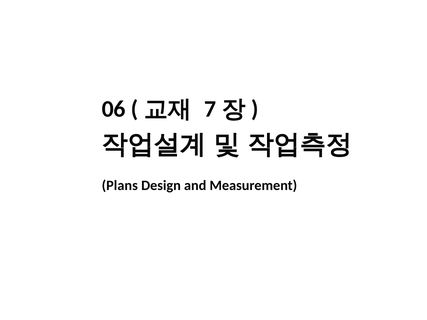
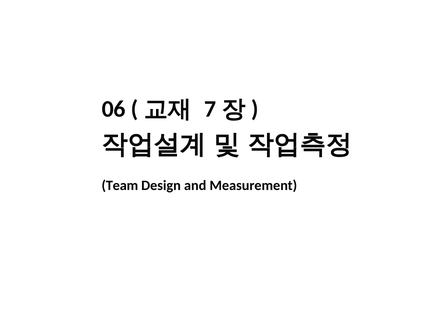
Plans: Plans -> Team
